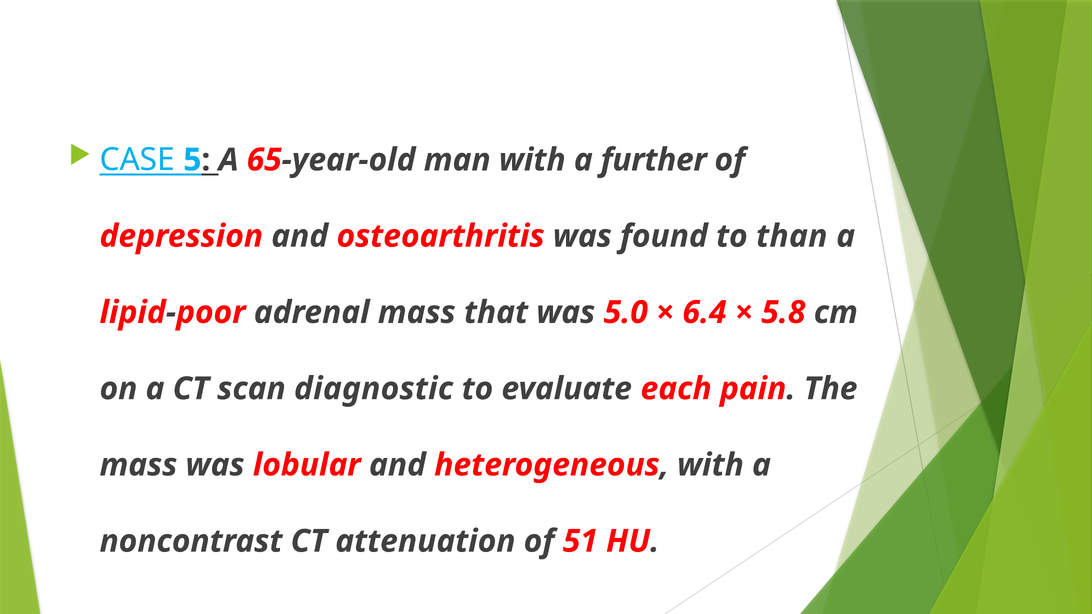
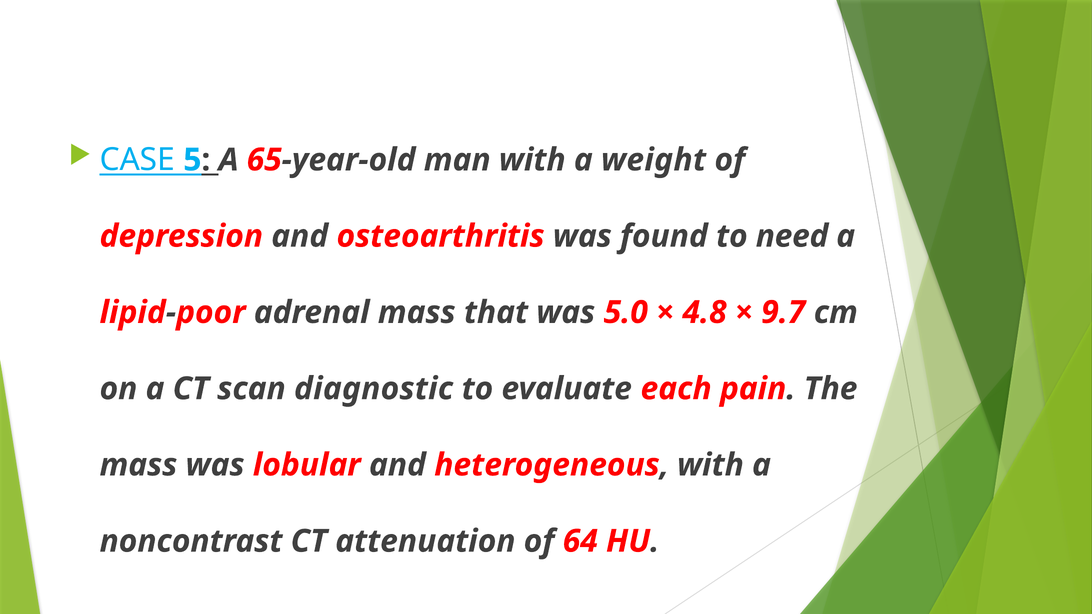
further: further -> weight
than: than -> need
6.4: 6.4 -> 4.8
5.8: 5.8 -> 9.7
51: 51 -> 64
